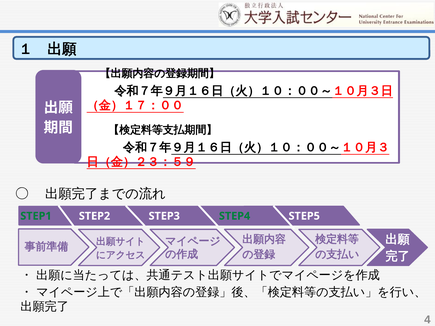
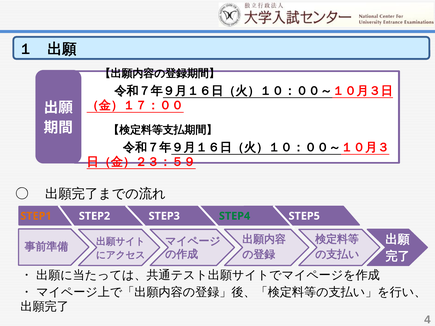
STEP1 colour: green -> orange
